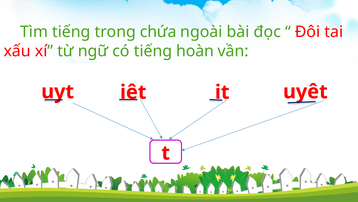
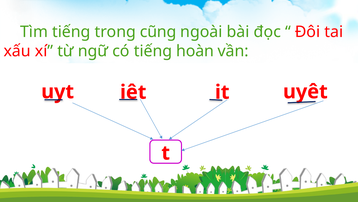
chứa: chứa -> cũng
